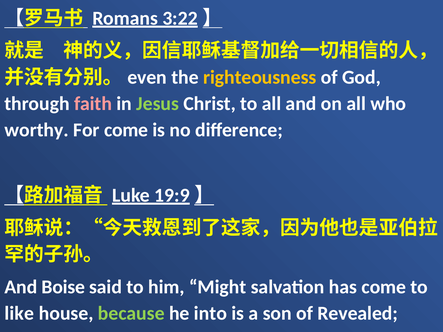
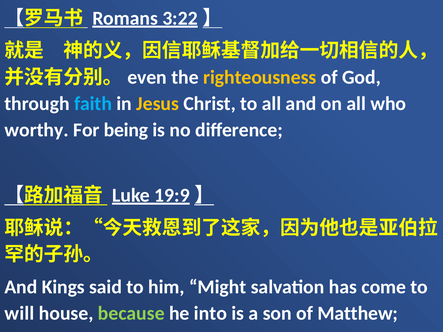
faith colour: pink -> light blue
Jesus colour: light green -> yellow
For come: come -> being
Boise: Boise -> Kings
like: like -> will
Revealed: Revealed -> Matthew
